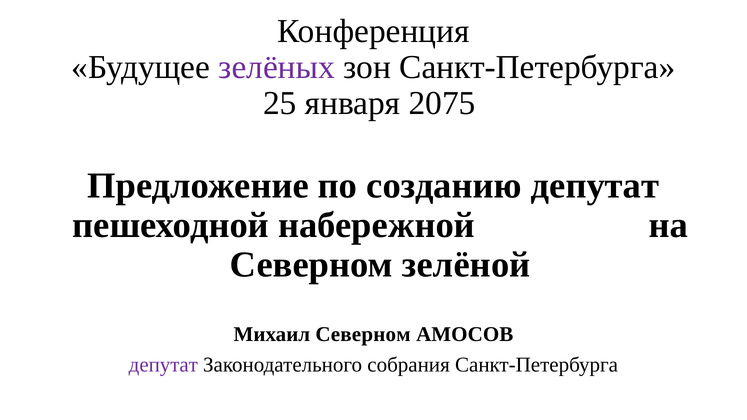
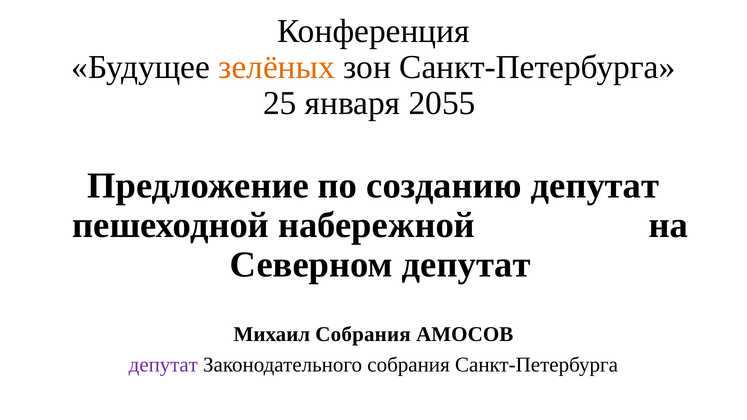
зелёных colour: purple -> orange
2075: 2075 -> 2055
Северном зелёной: зелёной -> депутат
Михаил Северном: Северном -> Собрания
